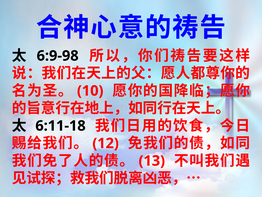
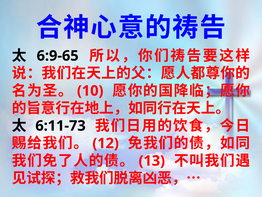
6:9-98: 6:9-98 -> 6:9-65
6:11-18: 6:11-18 -> 6:11-73
